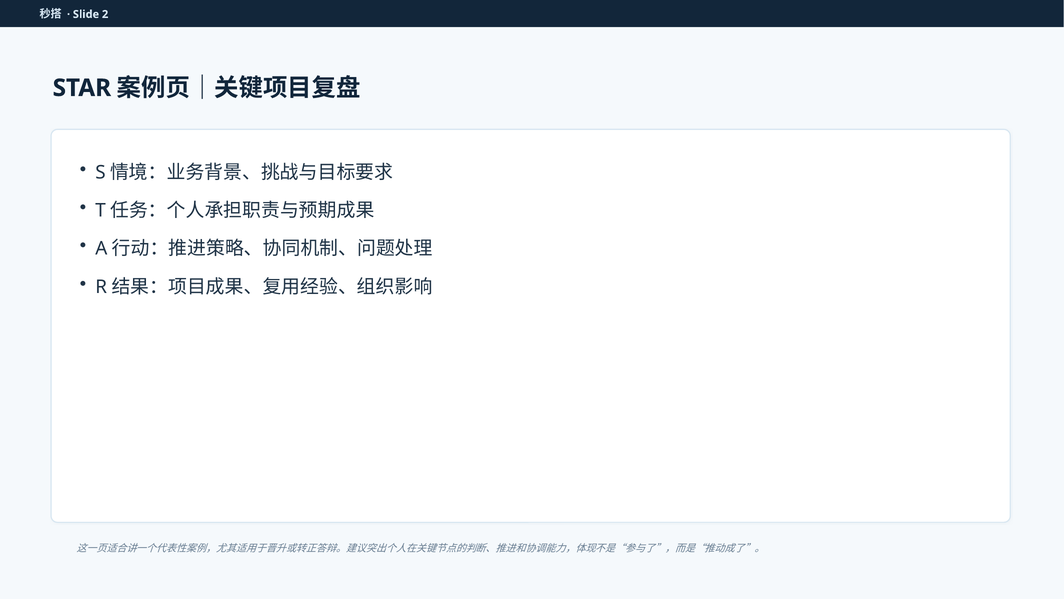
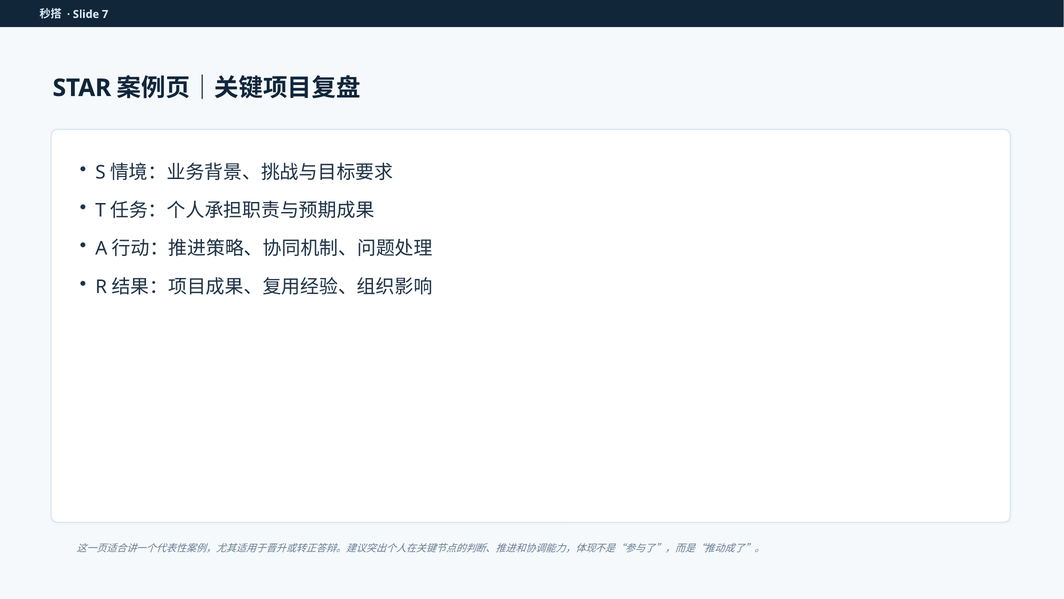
2: 2 -> 7
